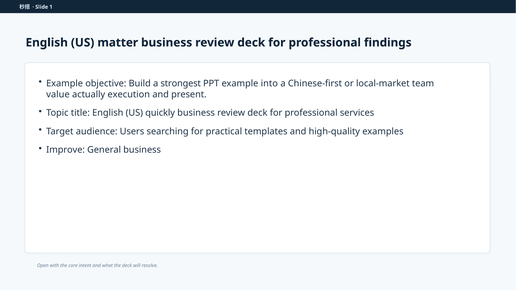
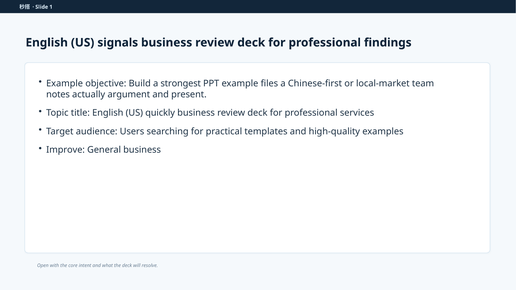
matter: matter -> signals
into: into -> files
value: value -> notes
execution: execution -> argument
